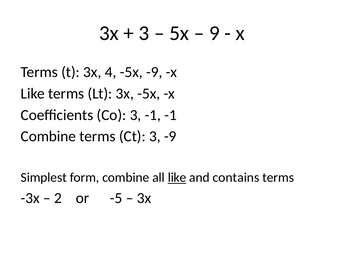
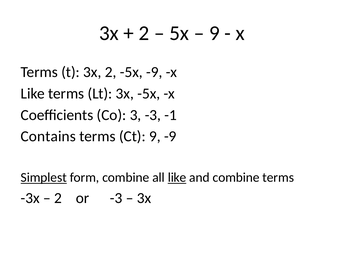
3 at (144, 33): 3 -> 2
3x 4: 4 -> 2
3 -1: -1 -> -3
Combine at (48, 136): Combine -> Contains
Ct 3: 3 -> 9
Simplest underline: none -> present
and contains: contains -> combine
or -5: -5 -> -3
